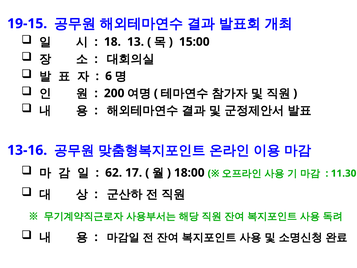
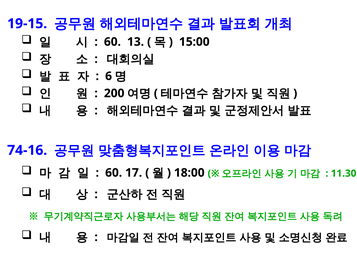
18 at (112, 42): 18 -> 60
13-16: 13-16 -> 74-16
62 at (114, 173): 62 -> 60
